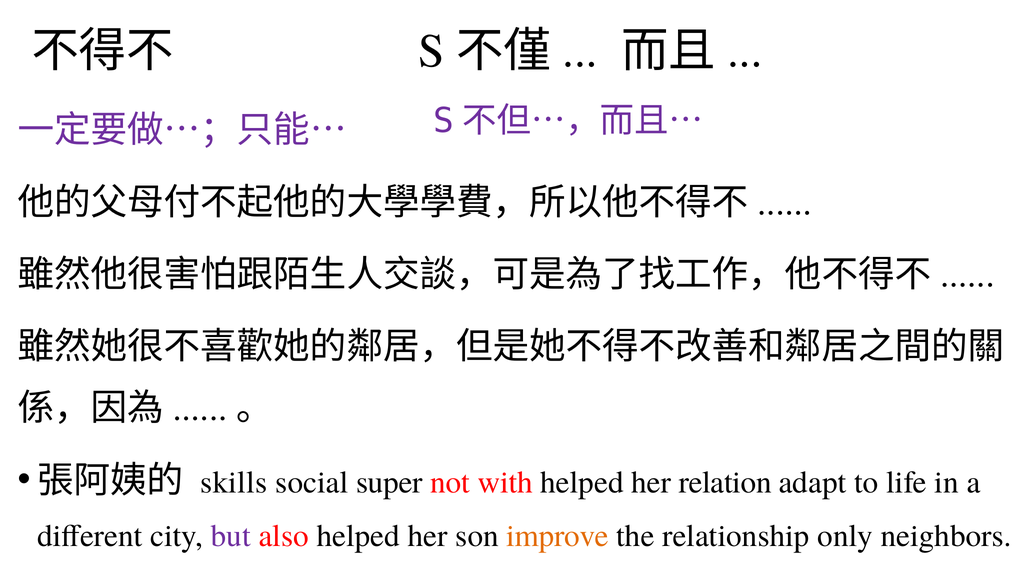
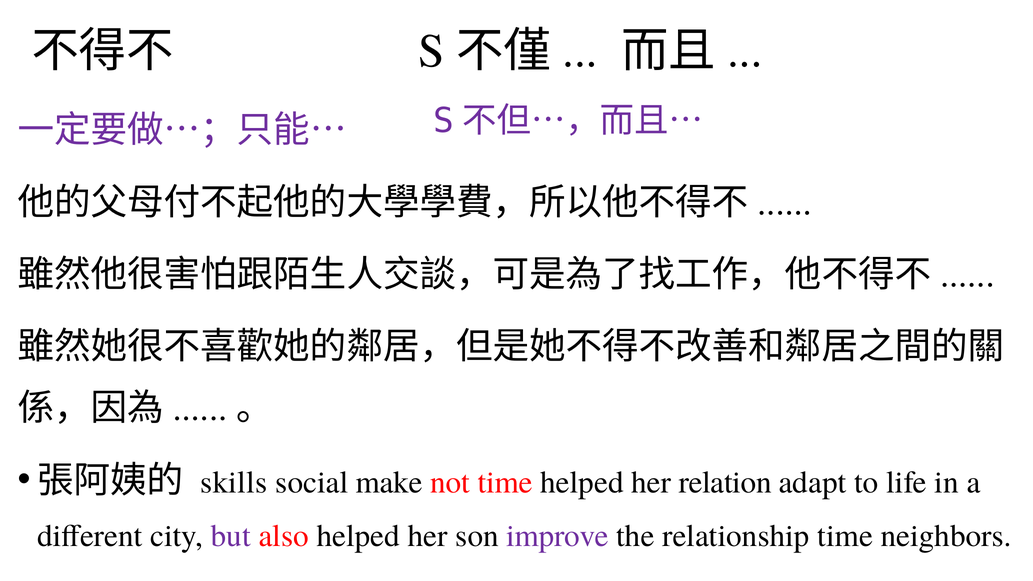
super: super -> make
not with: with -> time
improve colour: orange -> purple
relationship only: only -> time
